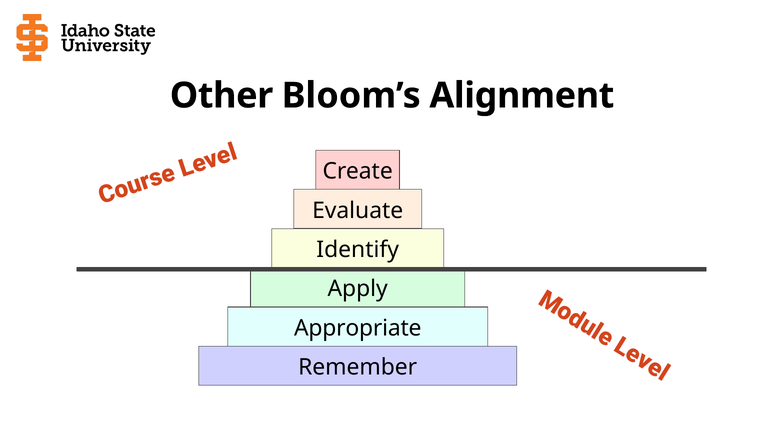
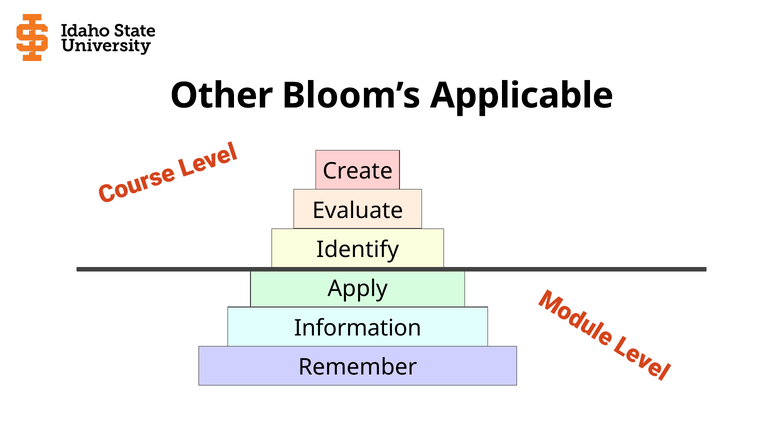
Alignment: Alignment -> Applicable
Appropriate: Appropriate -> Information
